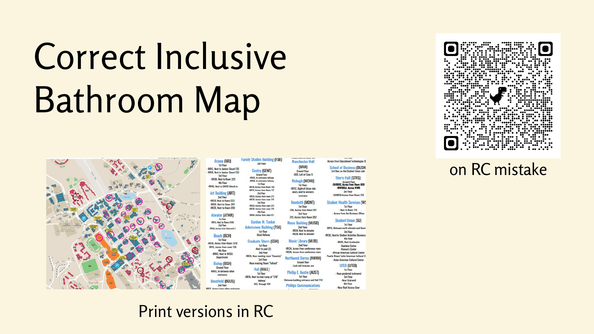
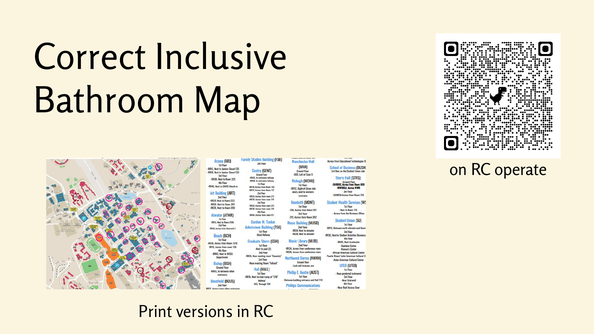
mistake: mistake -> operate
